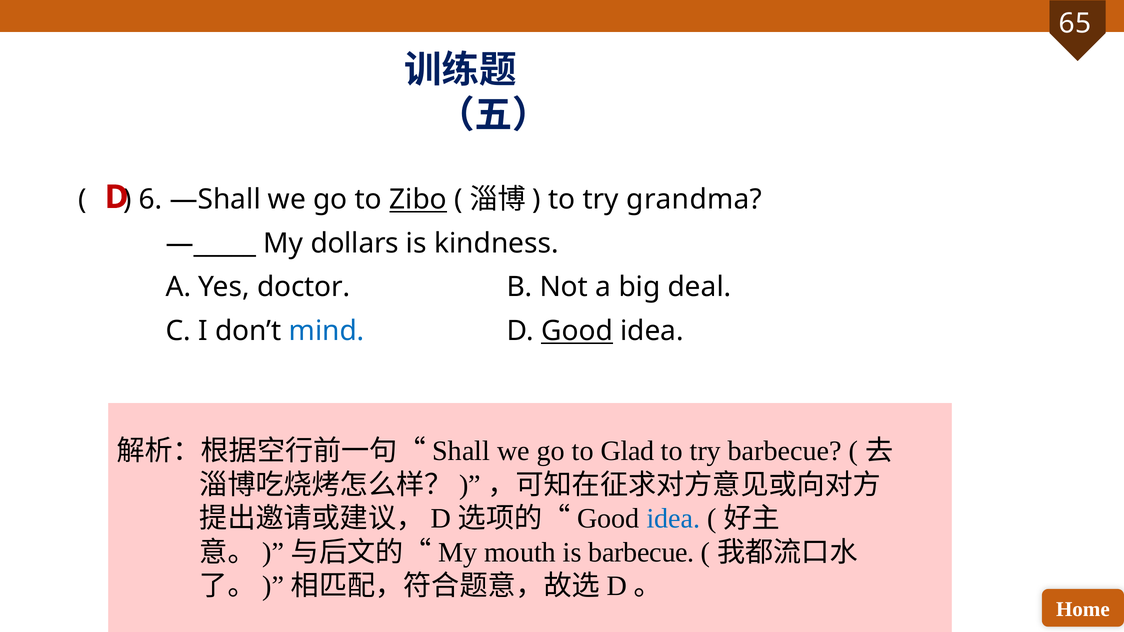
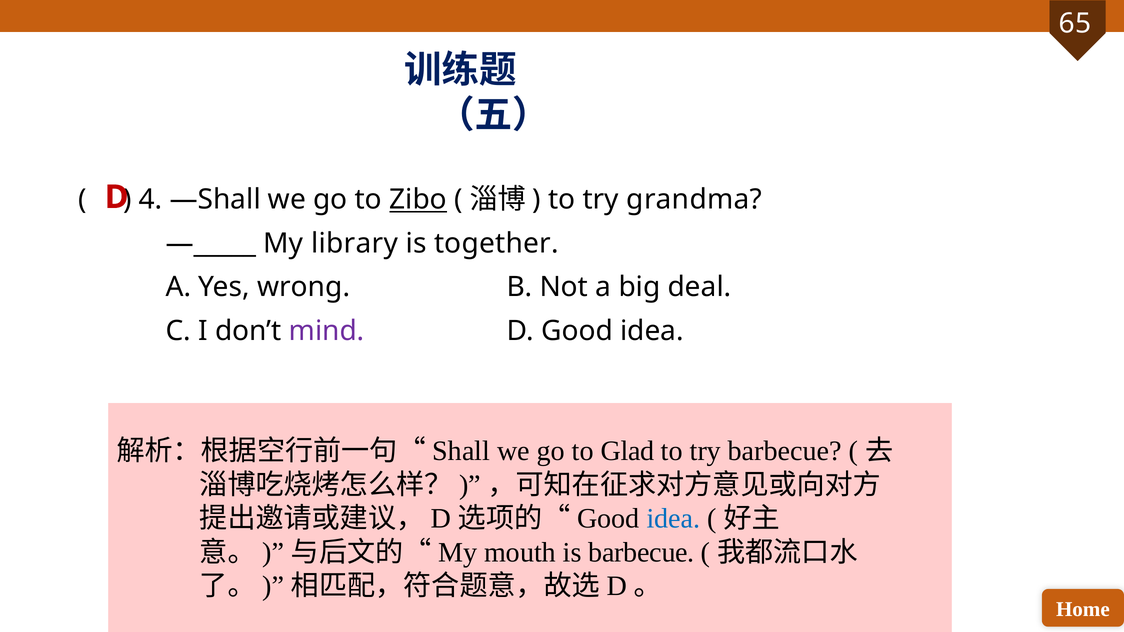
6: 6 -> 4
dollars: dollars -> library
kindness: kindness -> together
doctor: doctor -> wrong
mind colour: blue -> purple
Good underline: present -> none
